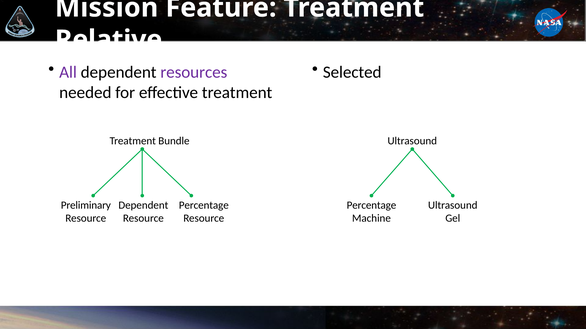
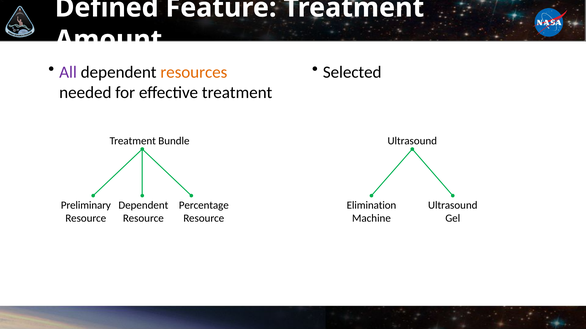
Mission: Mission -> Defined
Relative: Relative -> Amount
resources colour: purple -> orange
Percentage at (371, 206): Percentage -> Elimination
